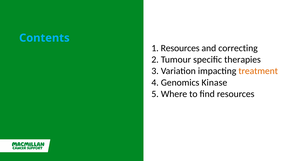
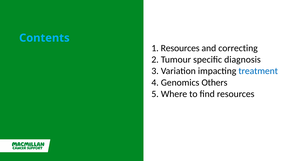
therapies: therapies -> diagnosis
treatment colour: orange -> blue
Kinase: Kinase -> Others
